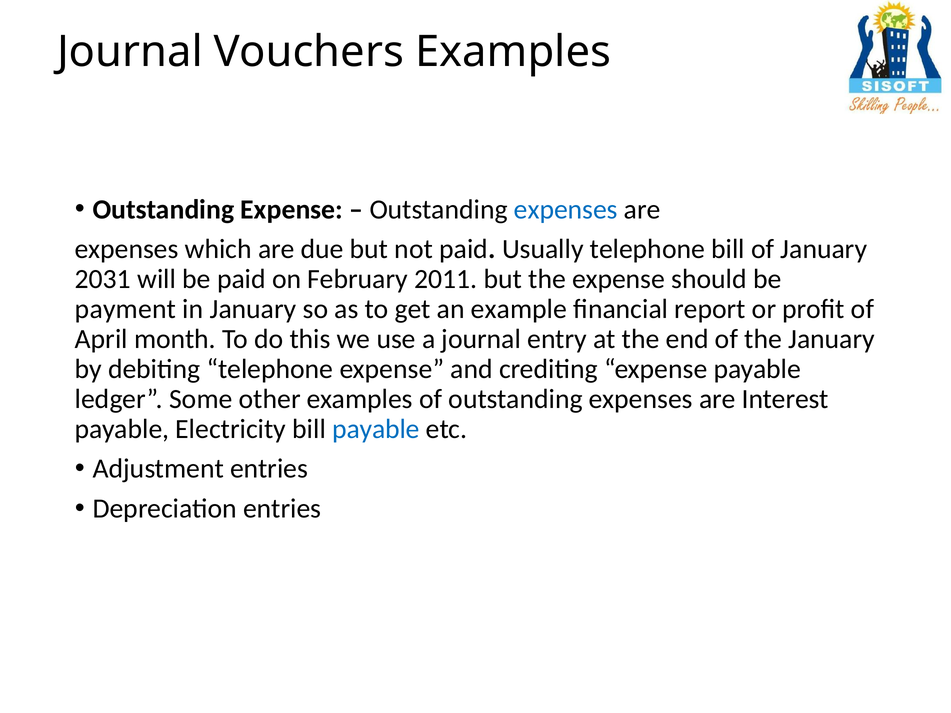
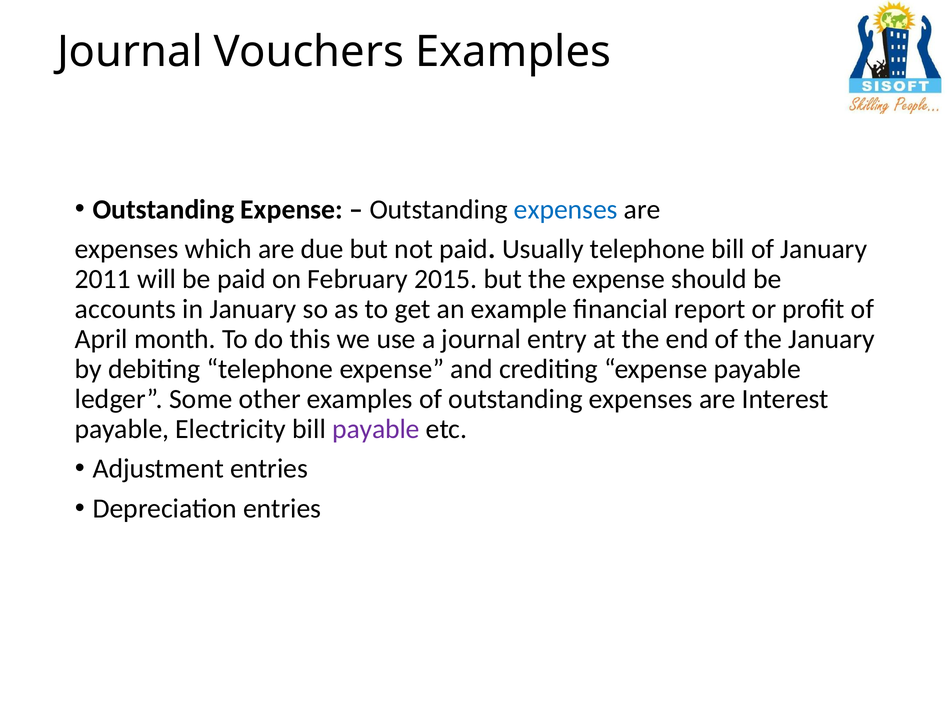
2031: 2031 -> 2011
2011: 2011 -> 2015
payment: payment -> accounts
payable at (376, 429) colour: blue -> purple
